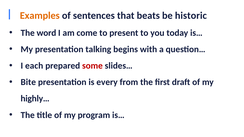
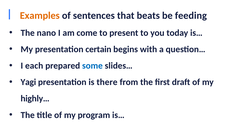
historic: historic -> feeding
word: word -> nano
talking: talking -> certain
some colour: red -> blue
Bite: Bite -> Yagi
every: every -> there
